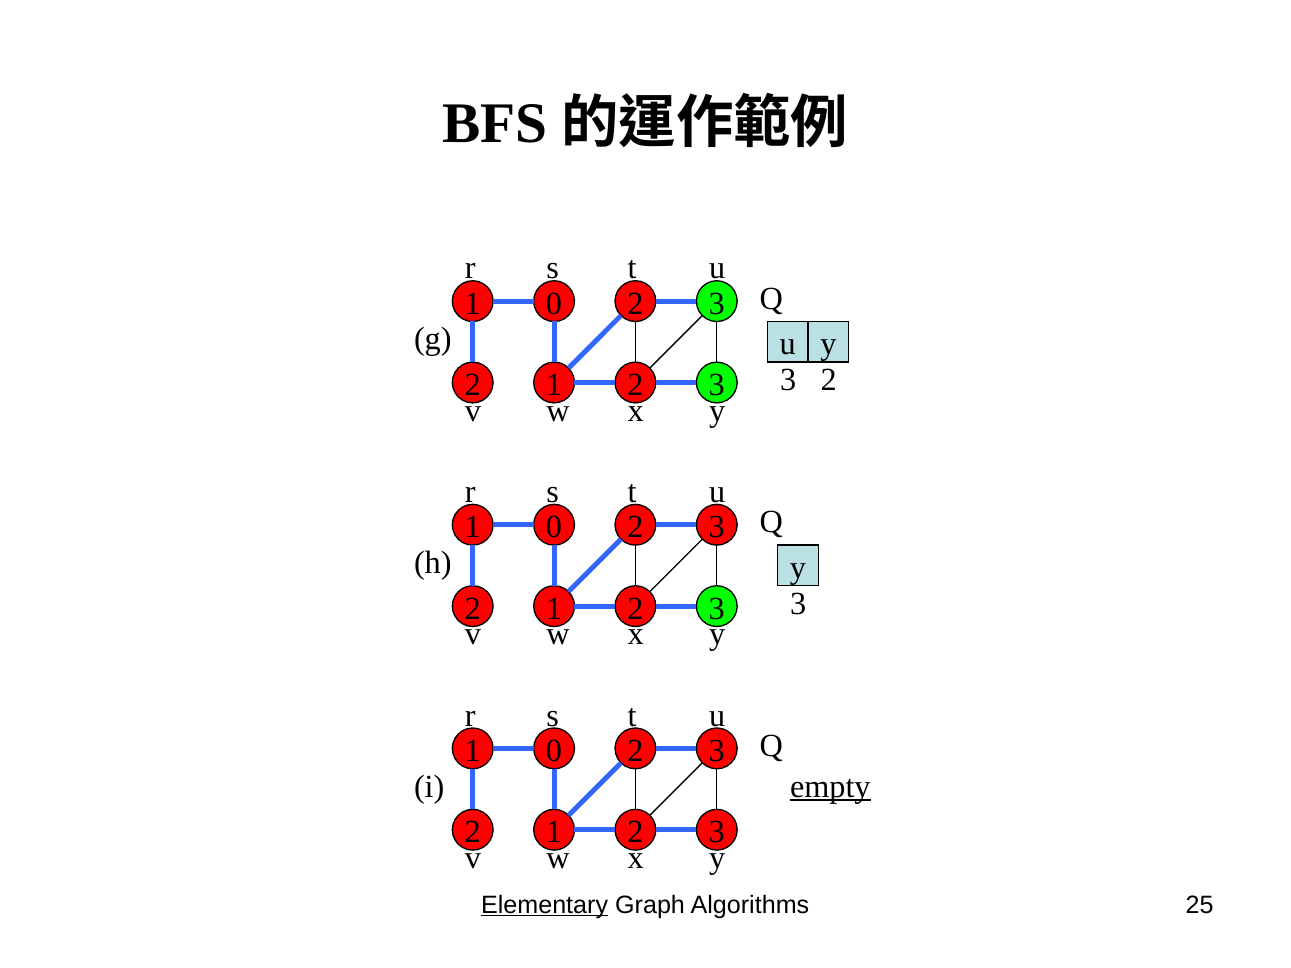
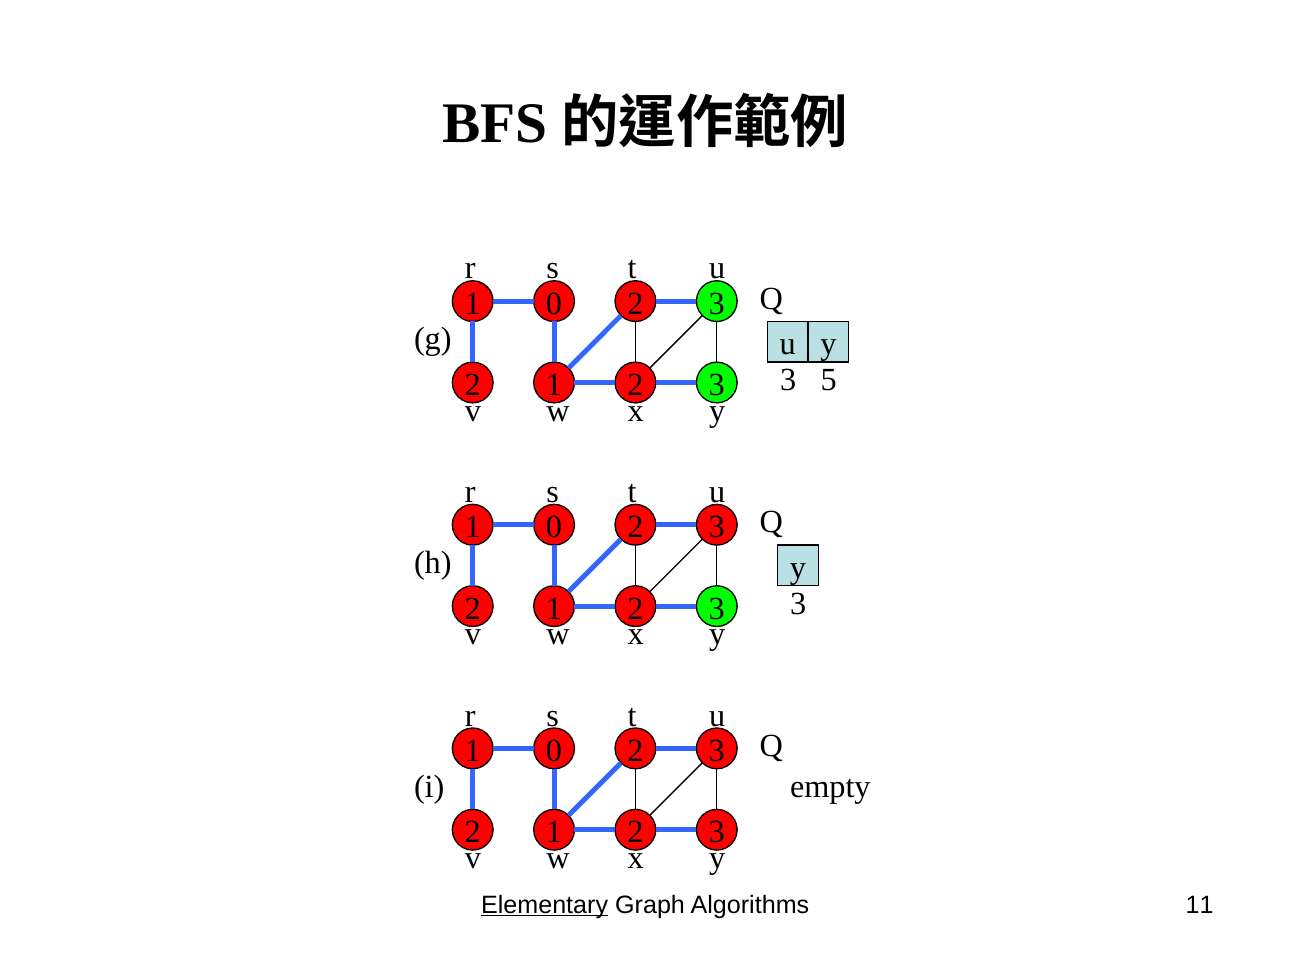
3 2: 2 -> 5
empty underline: present -> none
25: 25 -> 11
